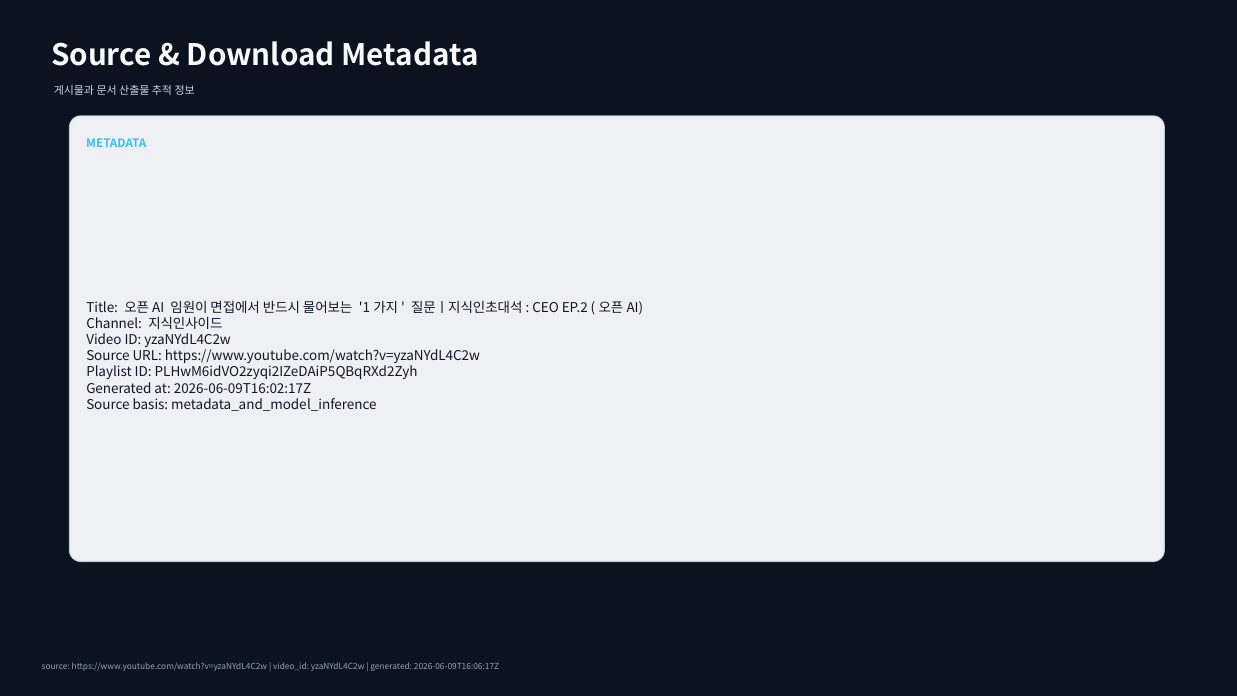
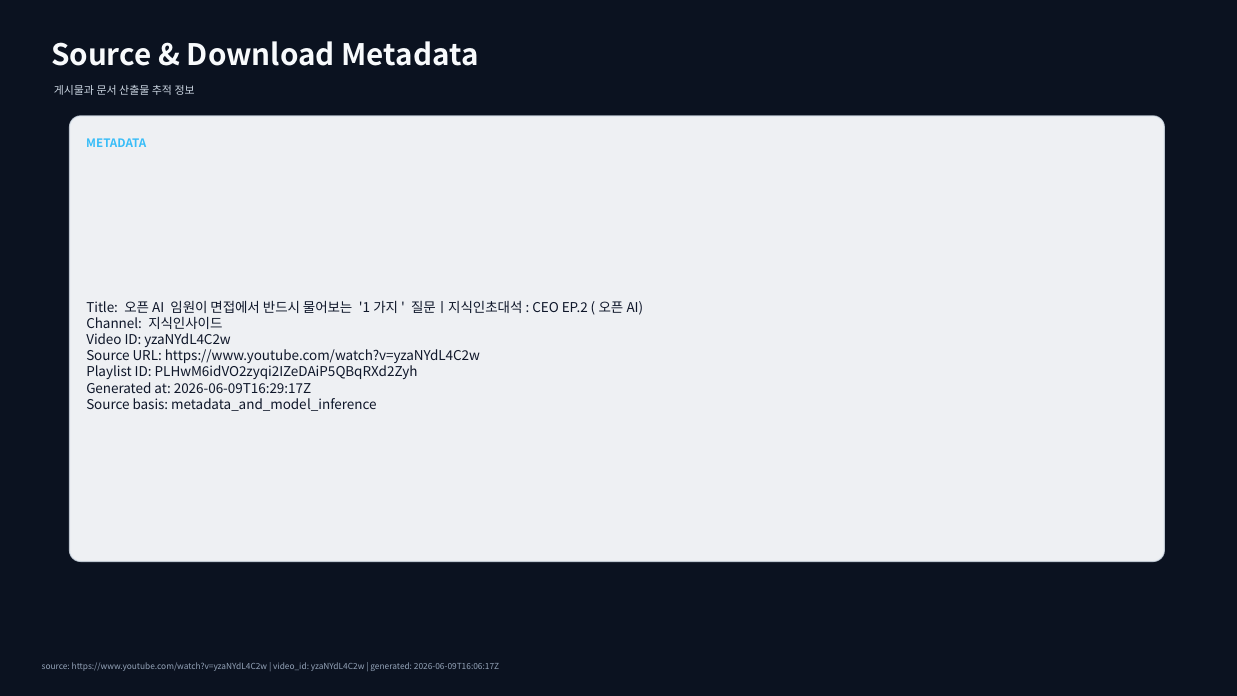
2026-06-09T16:02:17Z: 2026-06-09T16:02:17Z -> 2026-06-09T16:29:17Z
